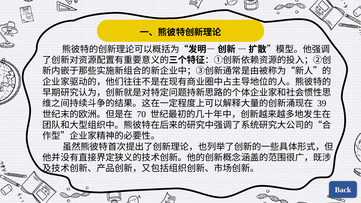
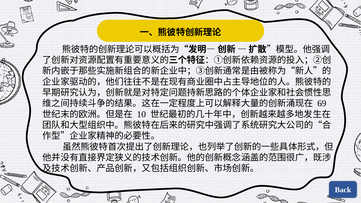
39: 39 -> 69
70: 70 -> 10
